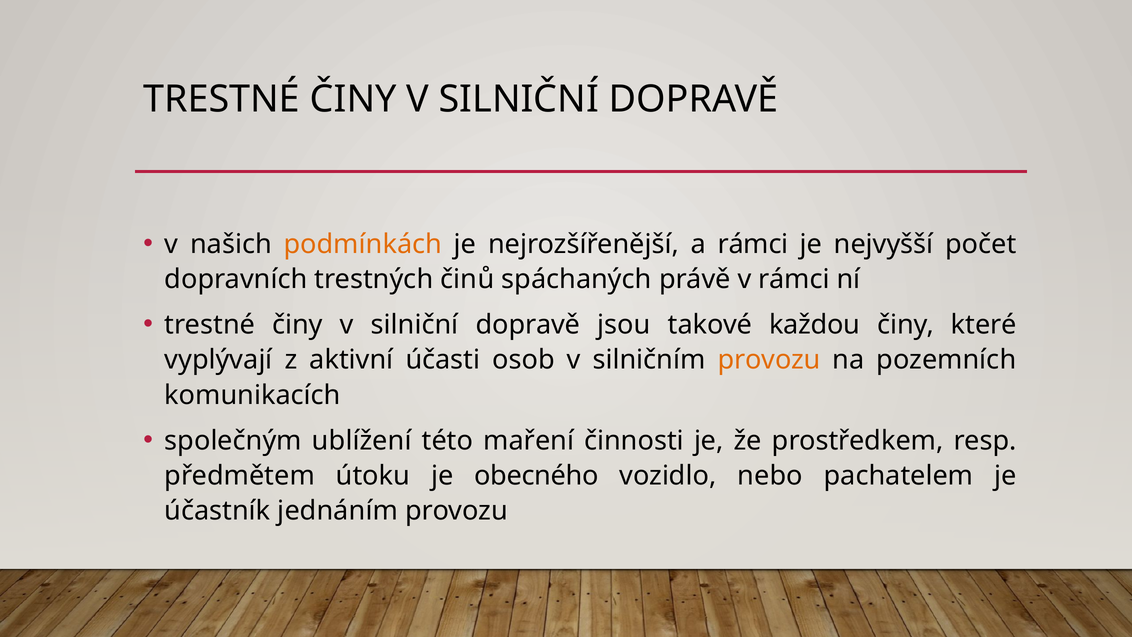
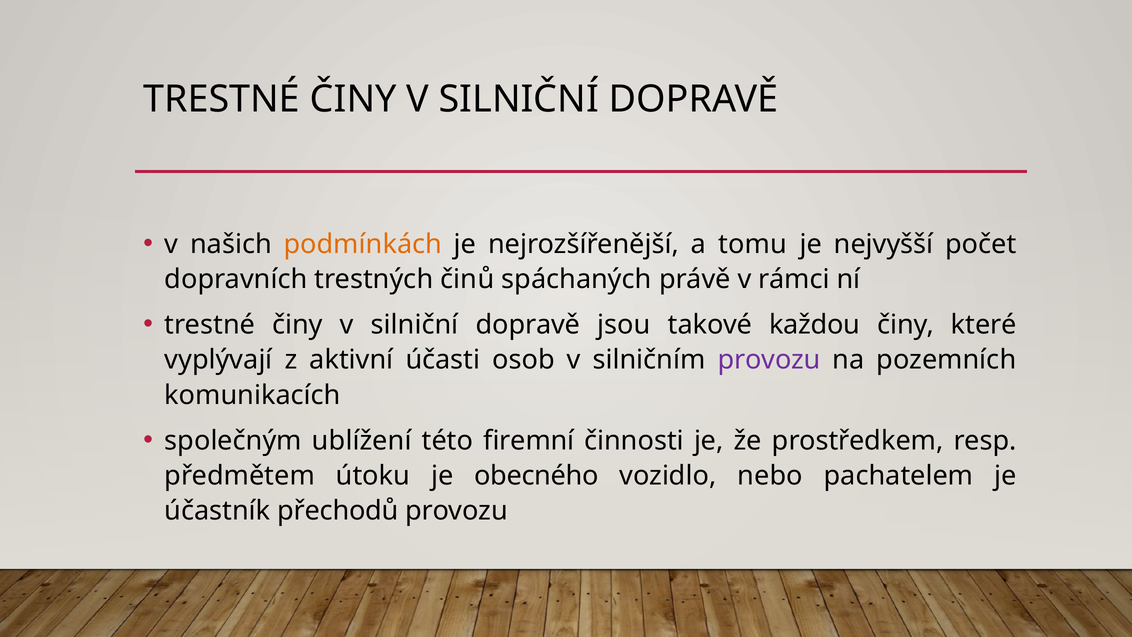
a rámci: rámci -> tomu
provozu at (769, 360) colour: orange -> purple
maření: maření -> firemní
jednáním: jednáním -> přechodů
